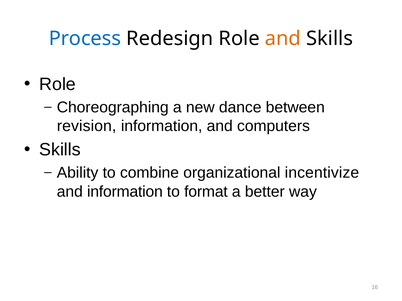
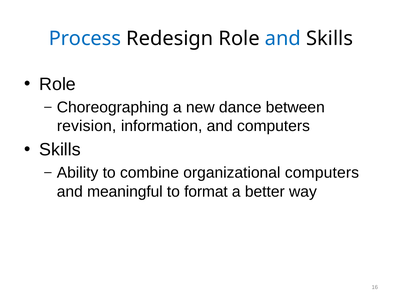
and at (283, 39) colour: orange -> blue
organizational incentivize: incentivize -> computers
and information: information -> meaningful
